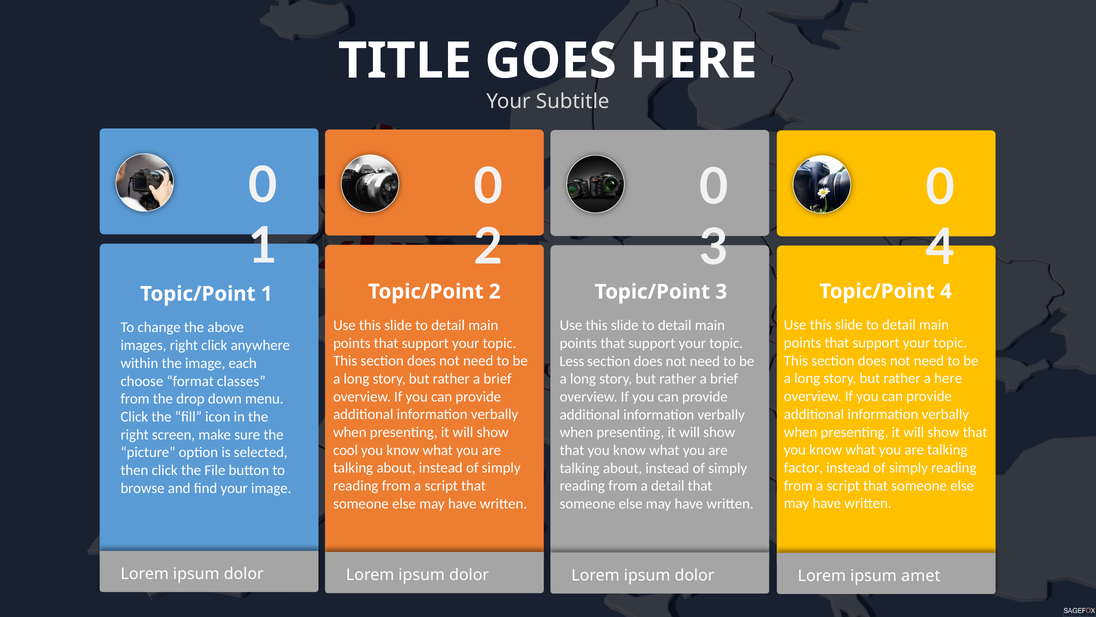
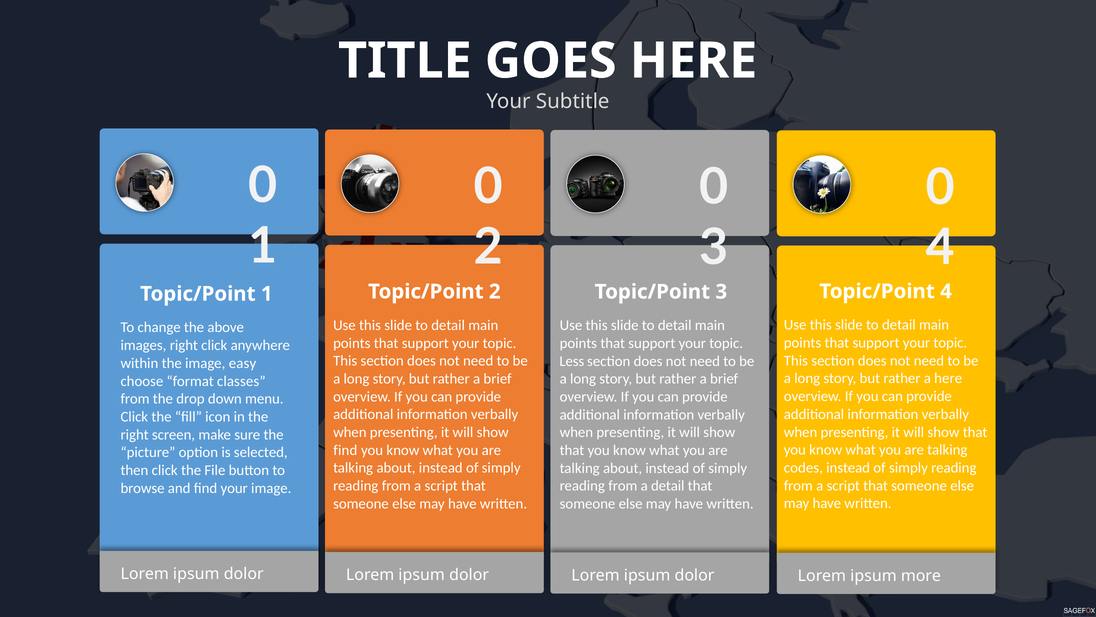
each: each -> easy
cool at (345, 450): cool -> find
factor: factor -> codes
amet: amet -> more
